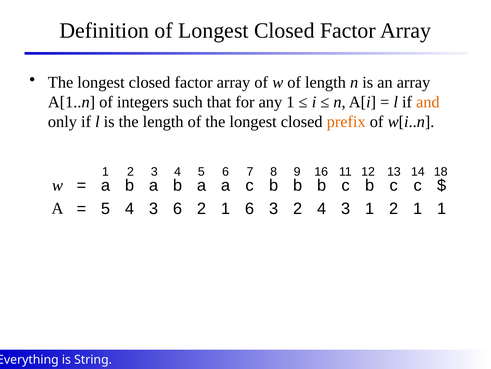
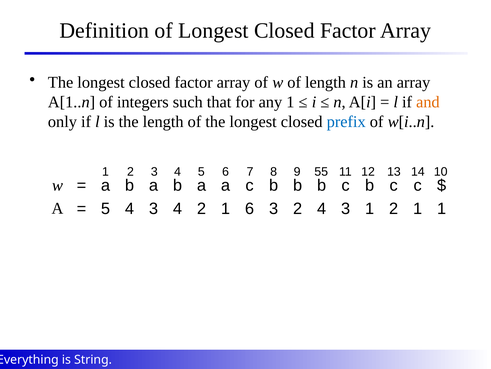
prefix colour: orange -> blue
16: 16 -> 55
18: 18 -> 10
4 3 6: 6 -> 4
